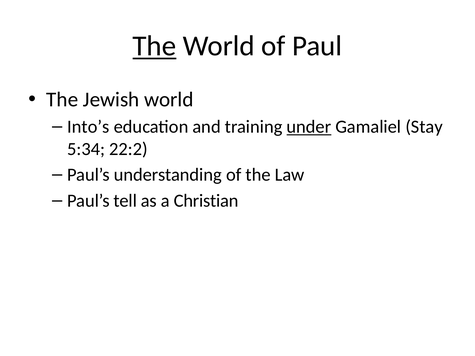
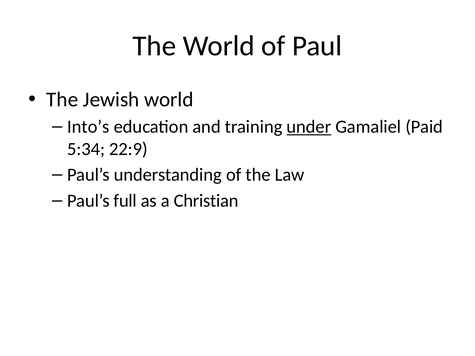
The at (154, 46) underline: present -> none
Stay: Stay -> Paid
22:2: 22:2 -> 22:9
tell: tell -> full
